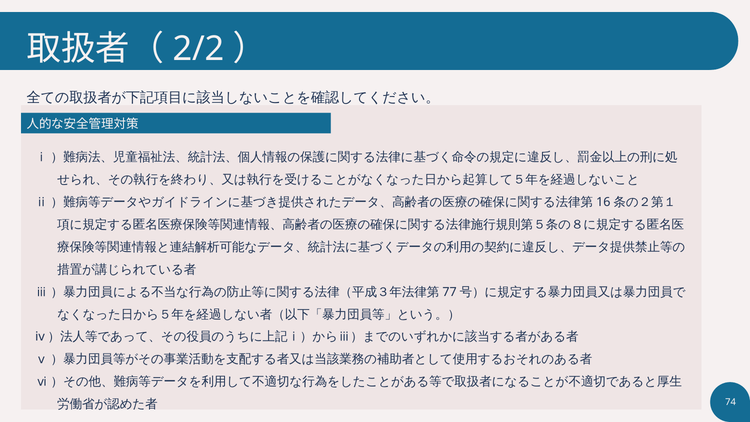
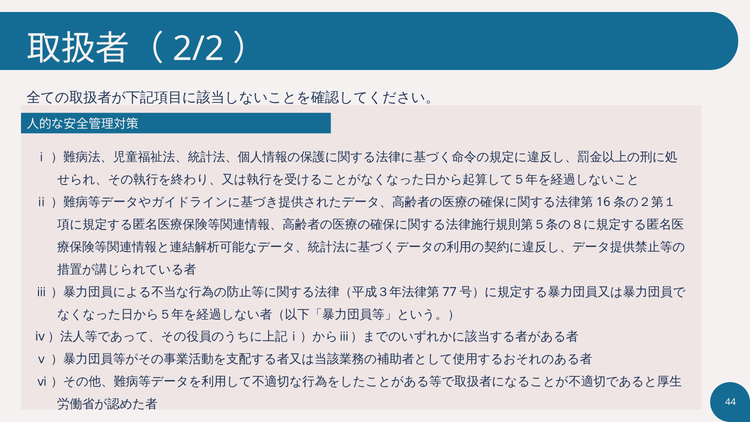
74: 74 -> 44
